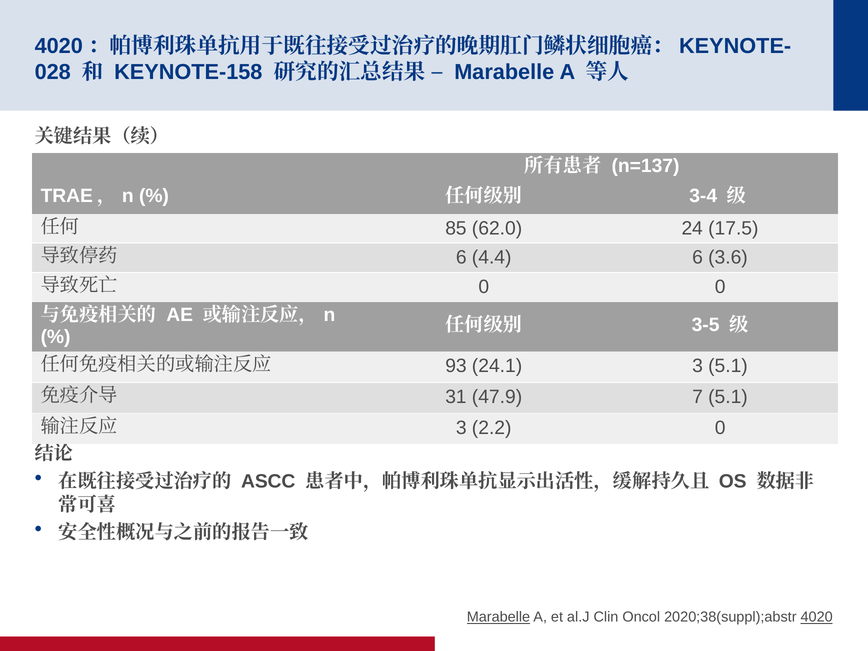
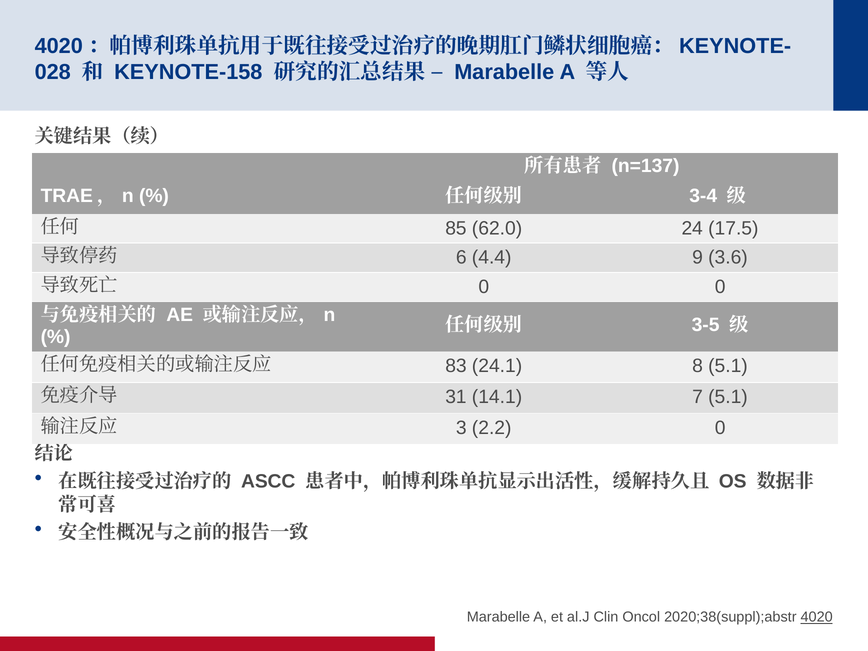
4.4 6: 6 -> 9
93: 93 -> 83
24.1 3: 3 -> 8
47.9: 47.9 -> 14.1
Marabelle at (498, 617) underline: present -> none
